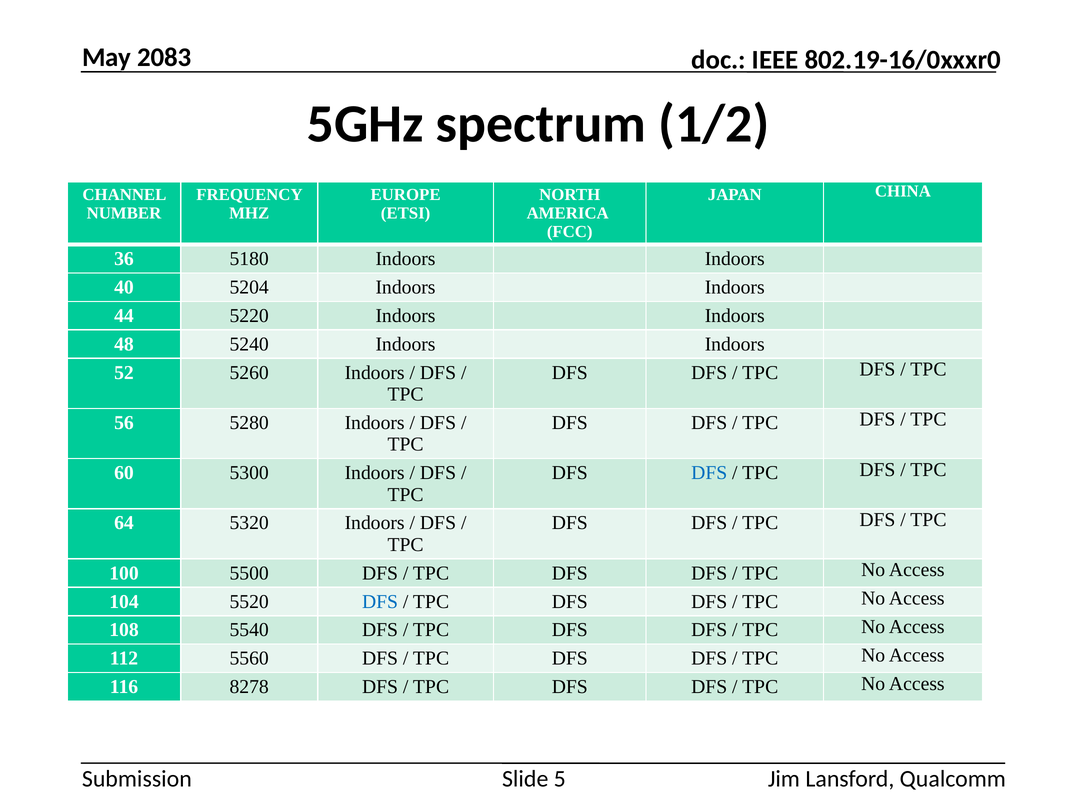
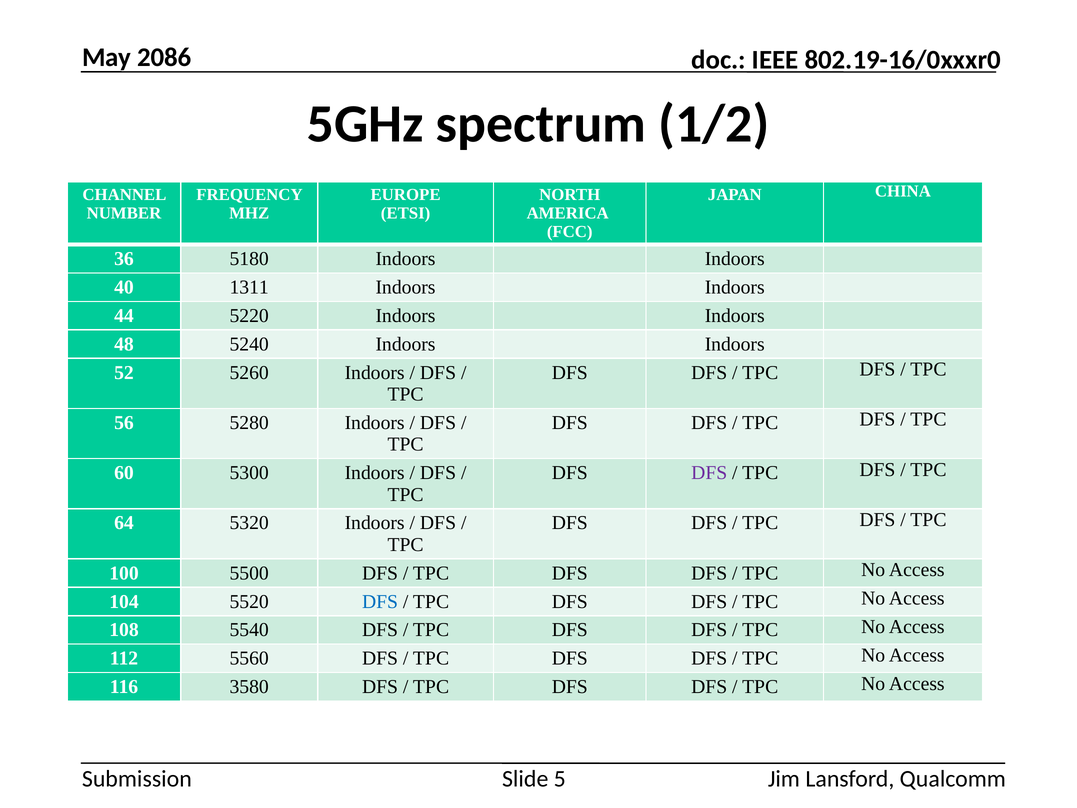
2083: 2083 -> 2086
5204: 5204 -> 1311
DFS at (709, 473) colour: blue -> purple
8278: 8278 -> 3580
